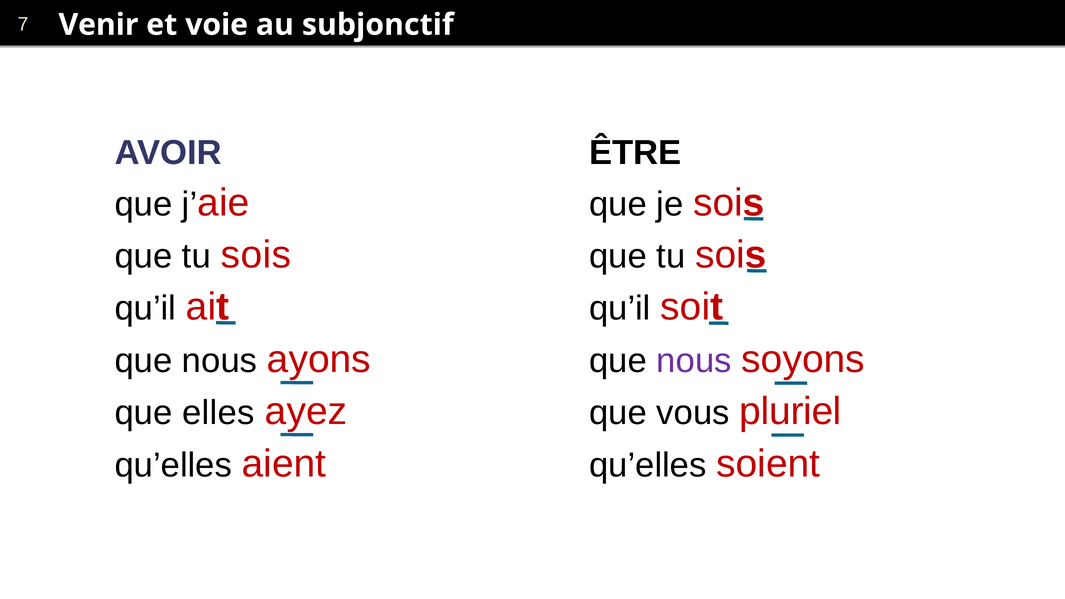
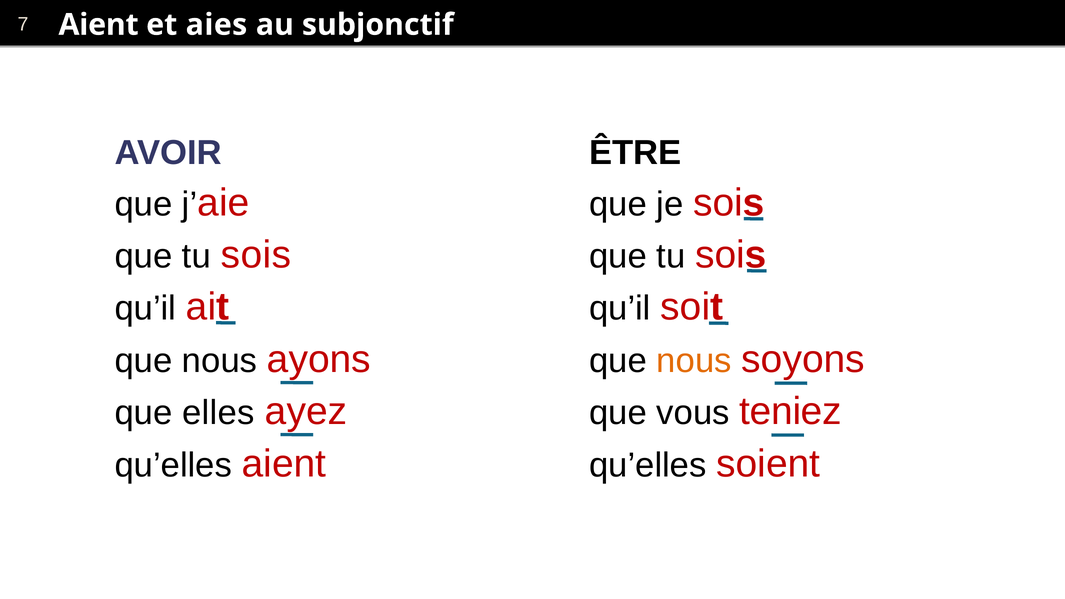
Venir at (99, 25): Venir -> Aient
voie: voie -> aies
nous at (694, 361) colour: purple -> orange
pluriel: pluriel -> teniez
